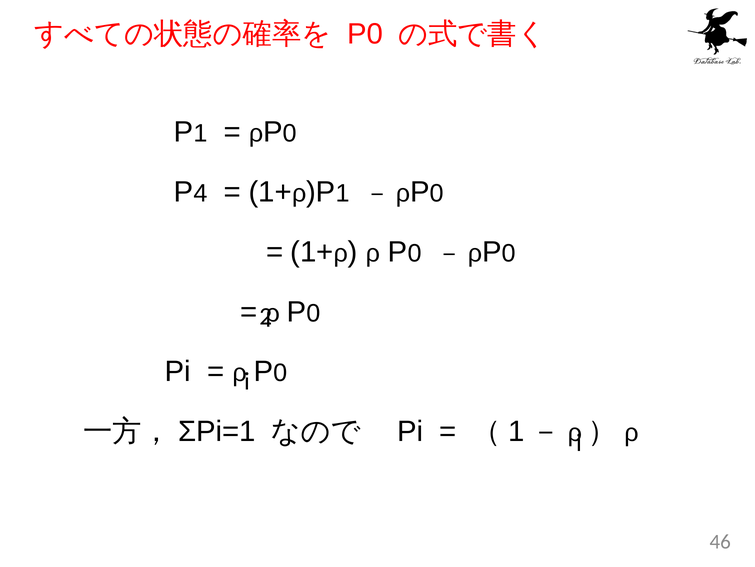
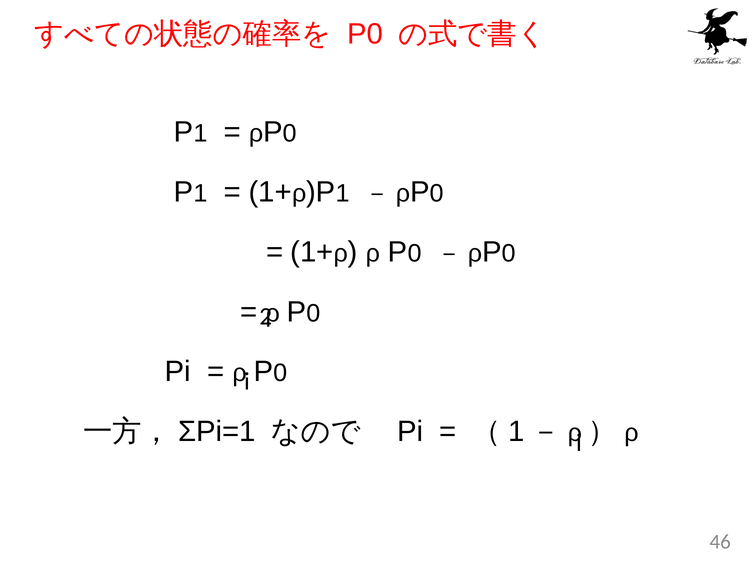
4 at (200, 193): 4 -> 1
